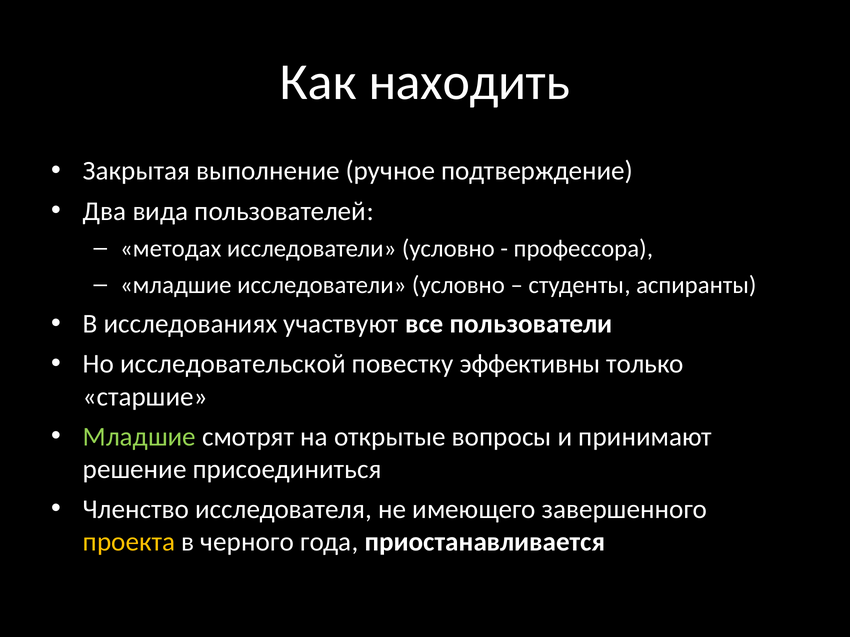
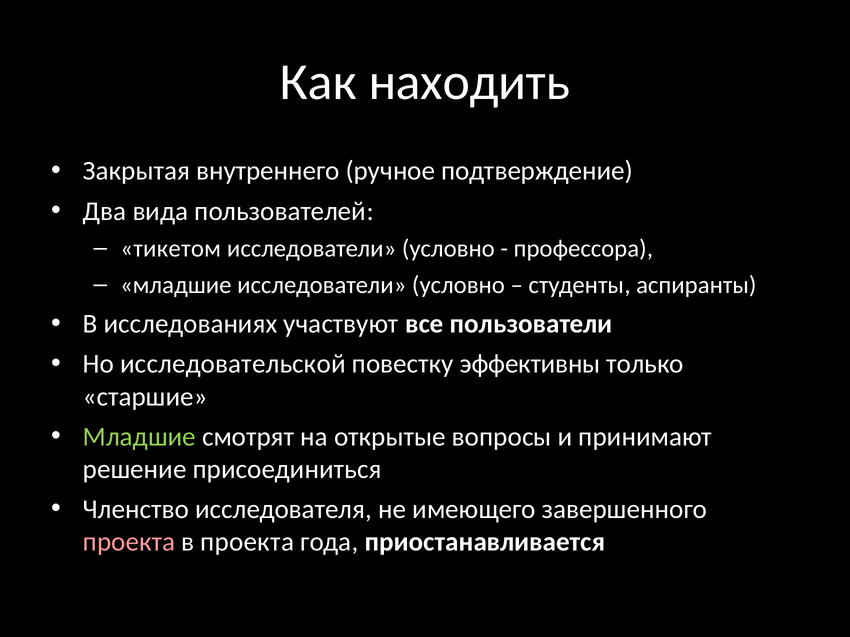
выполнение: выполнение -> внутреннего
методах: методах -> тикетом
проекта at (129, 542) colour: yellow -> pink
в черного: черного -> проекта
